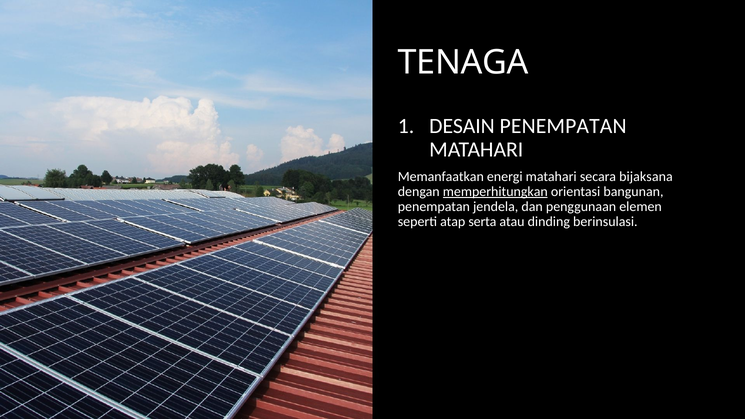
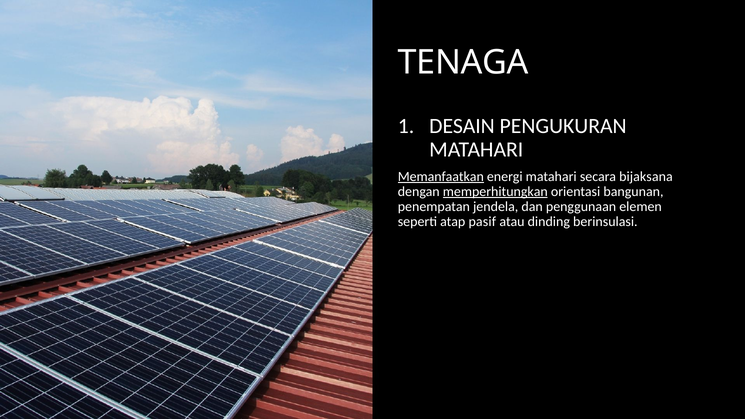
DESAIN PENEMPATAN: PENEMPATAN -> PENGUKURAN
Memanfaatkan underline: none -> present
serta: serta -> pasif
